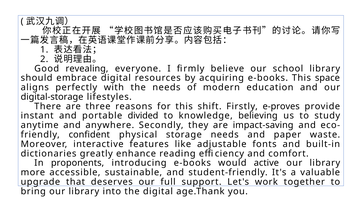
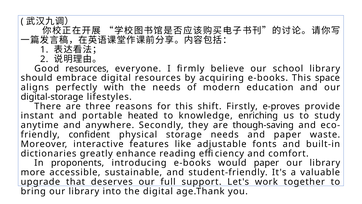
Good revealing: revealing -> resources
divided: divided -> heated
believing: believing -> enriching
impact-saving: impact-saving -> though-saving
would active: active -> paper
